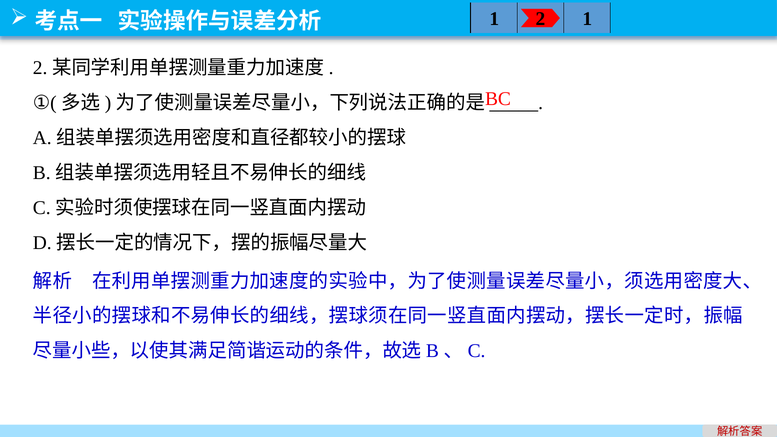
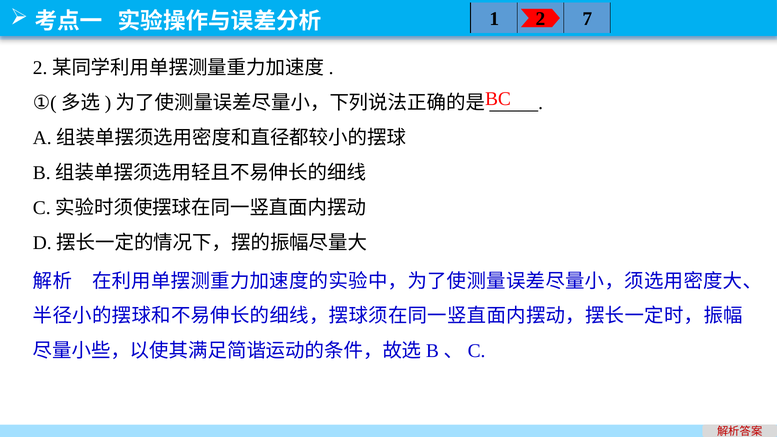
1 1: 1 -> 7
